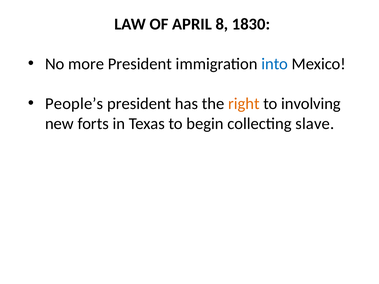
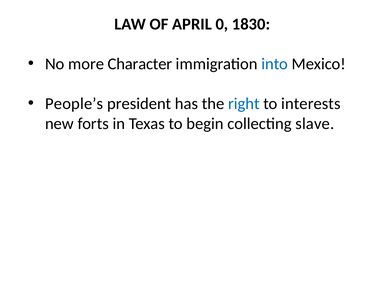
8: 8 -> 0
more President: President -> Character
right colour: orange -> blue
involving: involving -> interests
